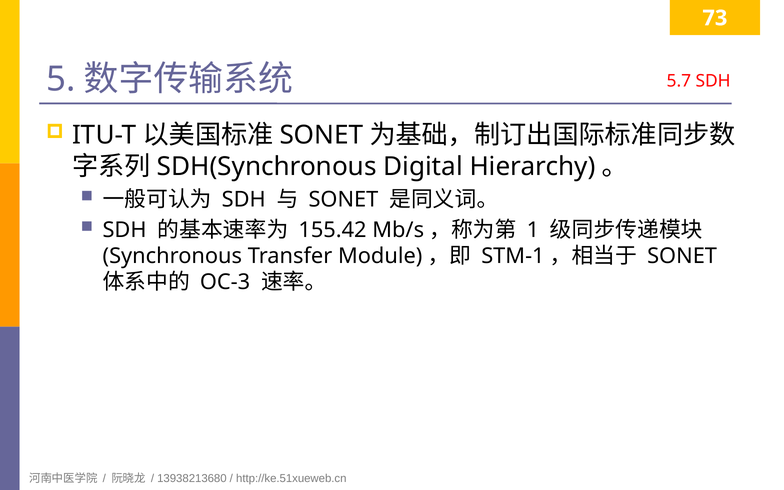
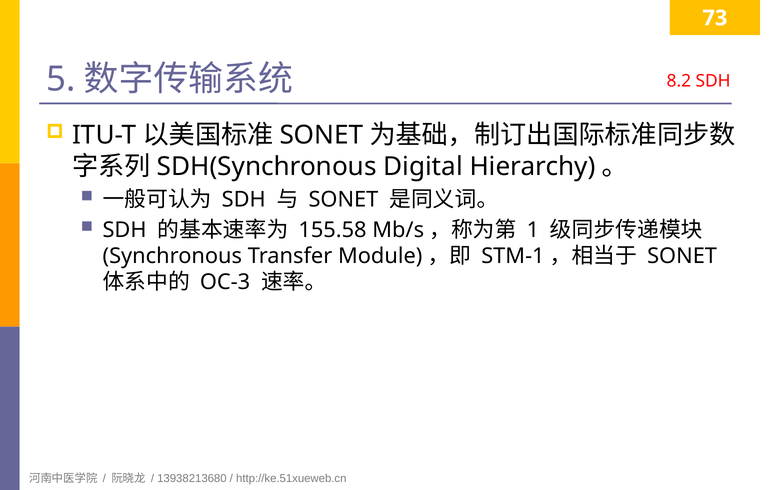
5.7: 5.7 -> 8.2
155.42: 155.42 -> 155.58
